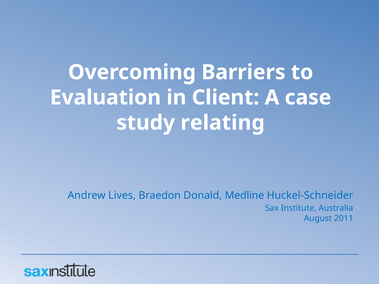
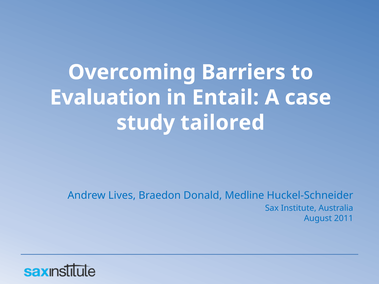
Client: Client -> Entail
relating: relating -> tailored
